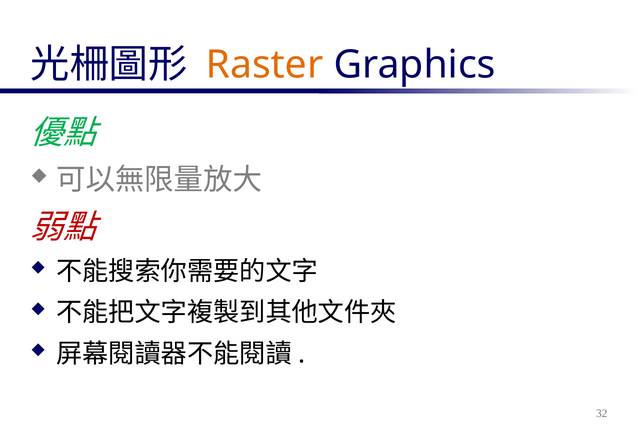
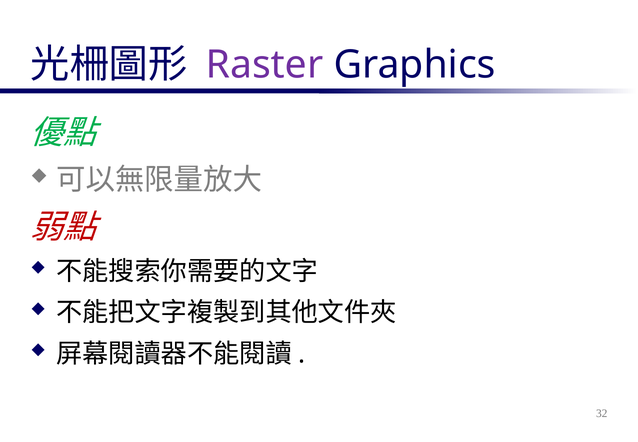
Raster colour: orange -> purple
